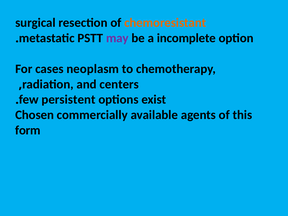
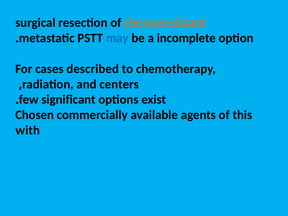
may colour: purple -> blue
neoplasm: neoplasm -> described
persistent: persistent -> significant
form: form -> with
